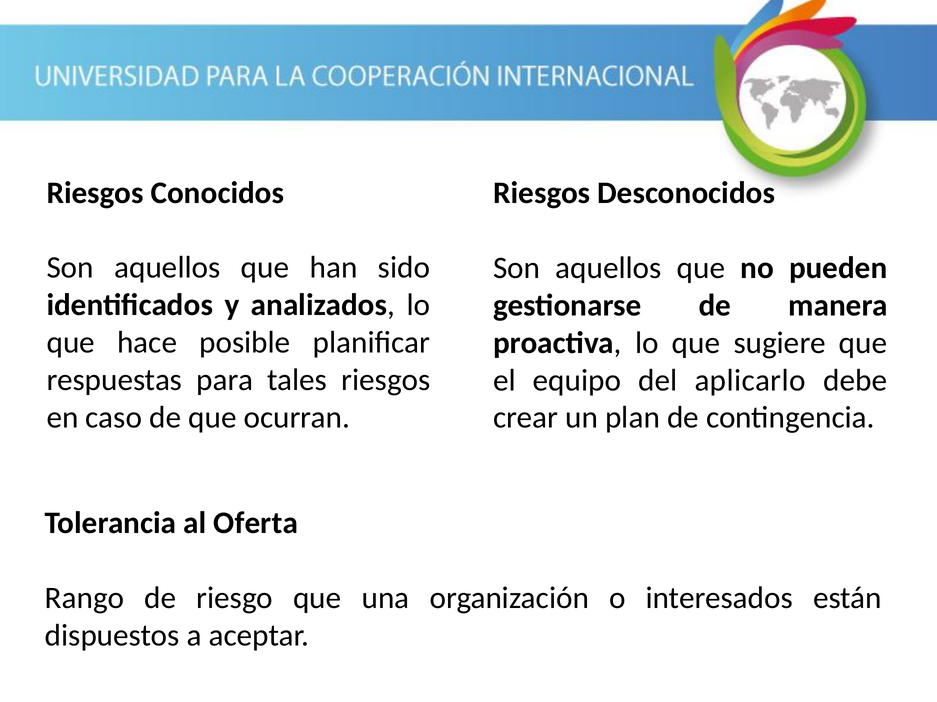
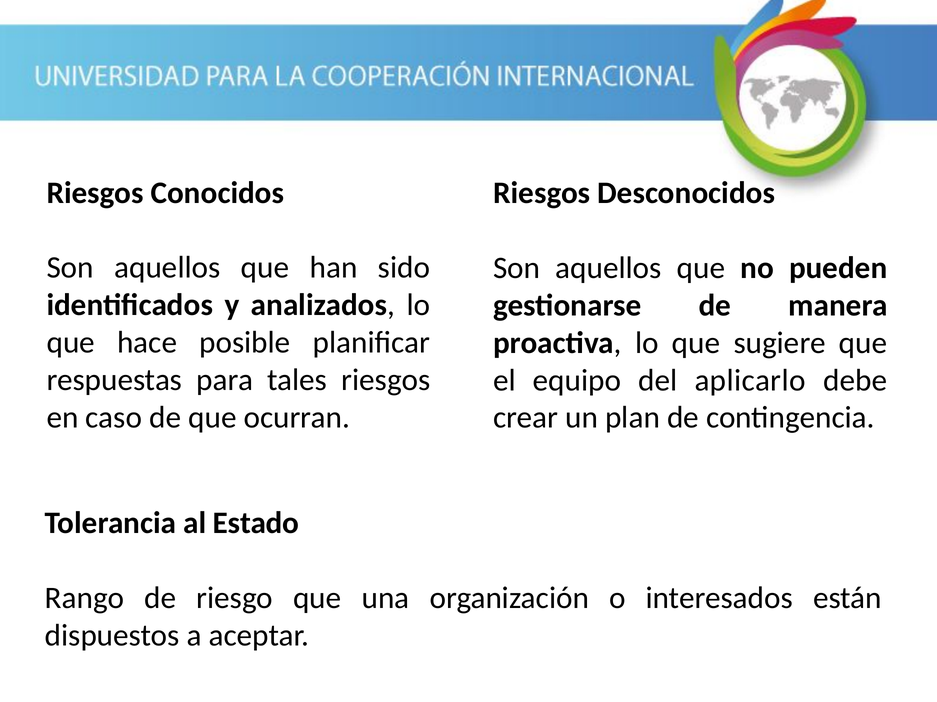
Oferta: Oferta -> Estado
